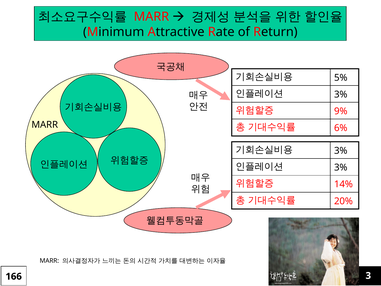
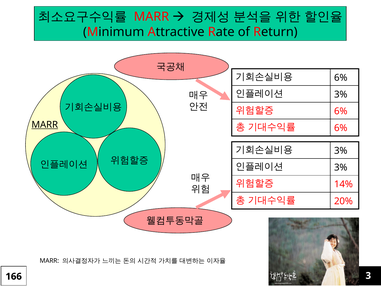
5% at (341, 78): 5% -> 6%
9% at (341, 111): 9% -> 6%
MARR at (45, 125) underline: none -> present
